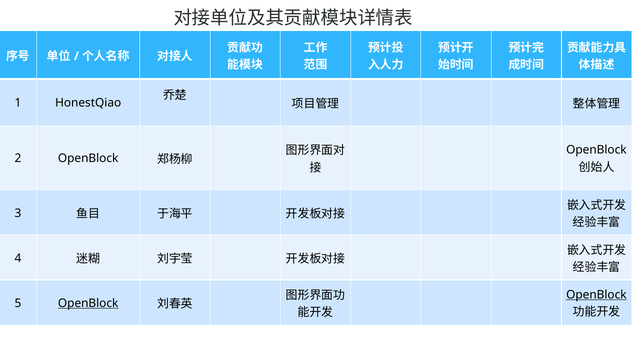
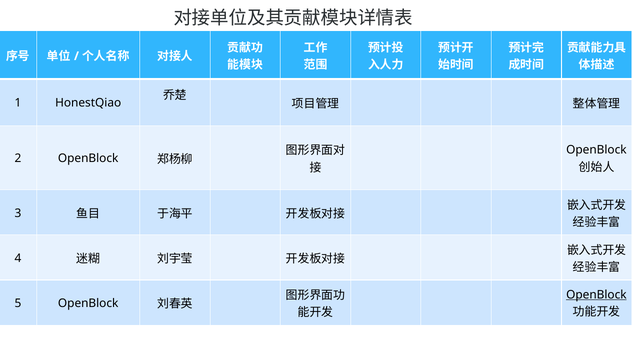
OpenBlock at (88, 303) underline: present -> none
